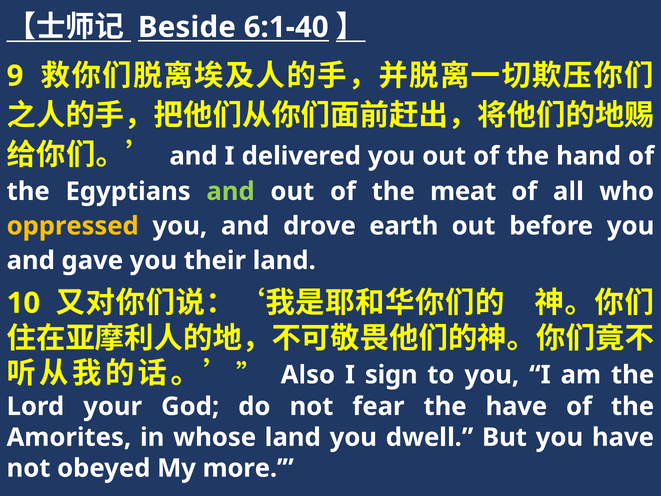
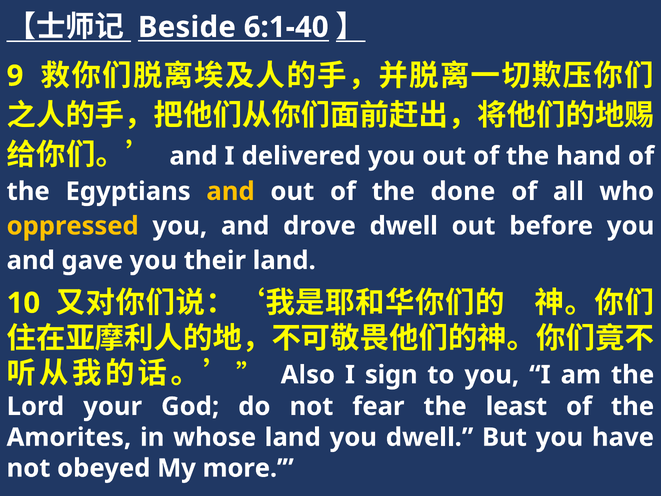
and at (231, 191) colour: light green -> yellow
meat: meat -> done
drove earth: earth -> dwell
the have: have -> least
